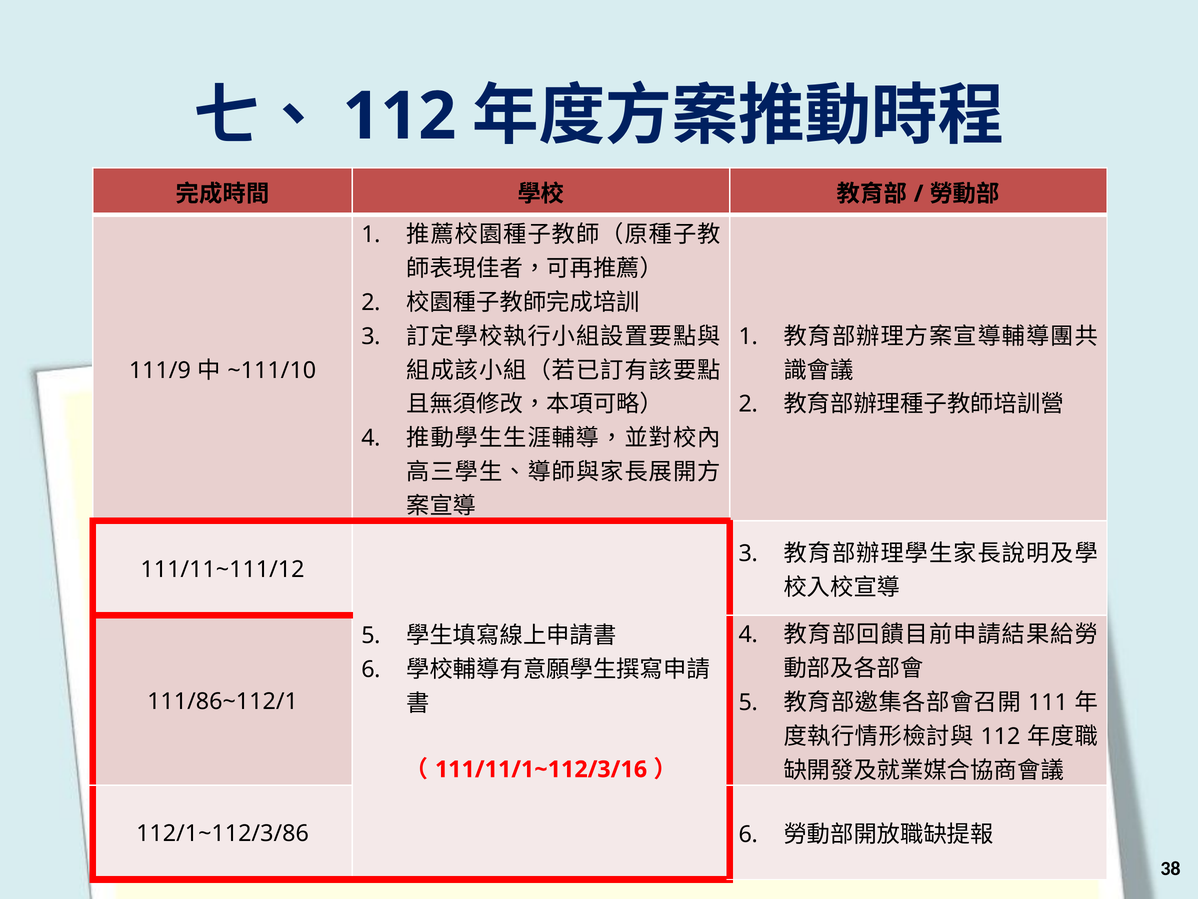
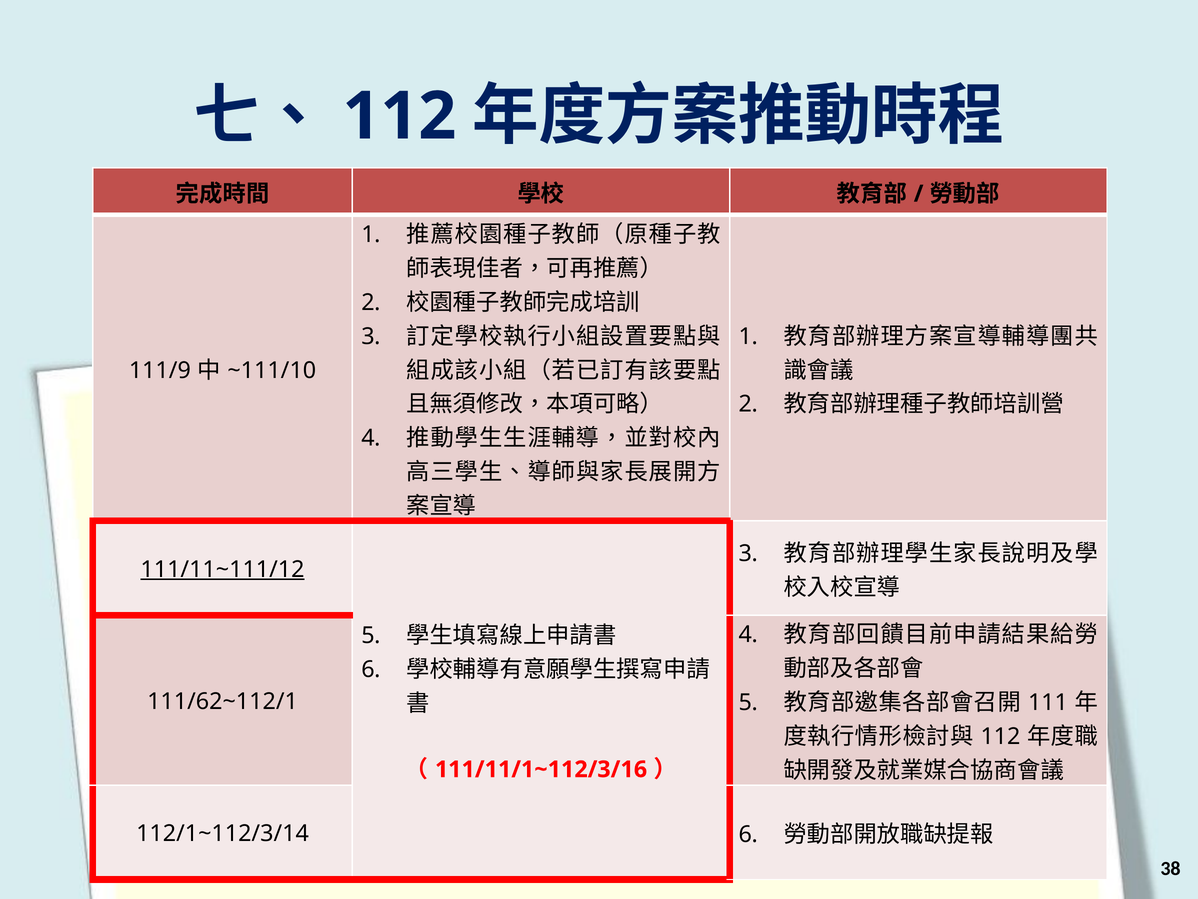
111/11~111/12 underline: none -> present
111/86~112/1: 111/86~112/1 -> 111/62~112/1
112/1~112/3/86: 112/1~112/3/86 -> 112/1~112/3/14
